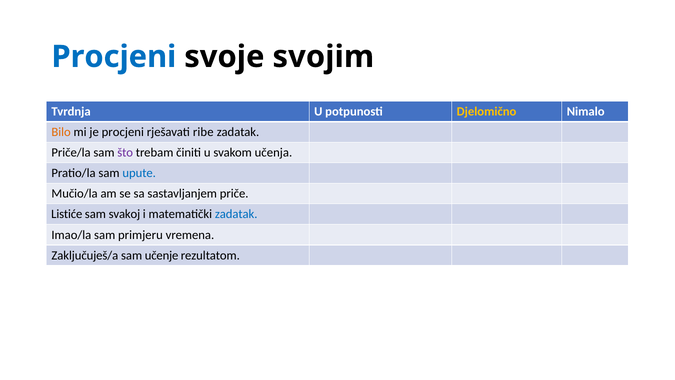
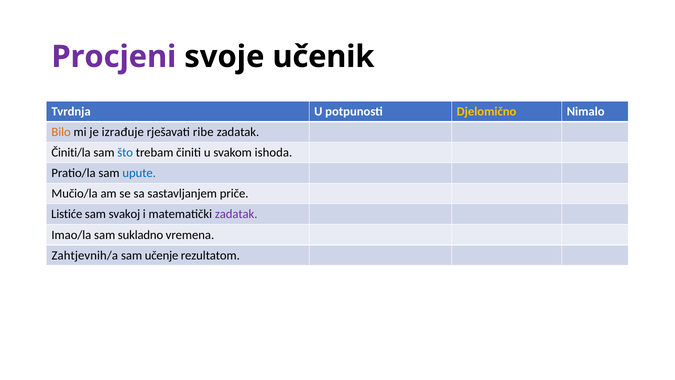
Procjeni at (114, 57) colour: blue -> purple
svojim: svojim -> učenik
je procjeni: procjeni -> izrađuje
Priče/la: Priče/la -> Činiti/la
što colour: purple -> blue
učenja: učenja -> ishoda
zadatak at (236, 214) colour: blue -> purple
primjeru: primjeru -> sukladno
Zaključuješ/a: Zaključuješ/a -> Zahtjevnih/a
